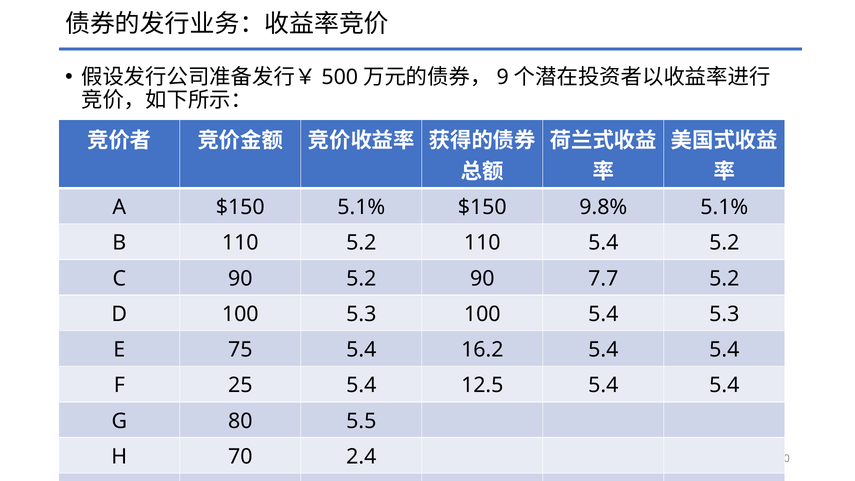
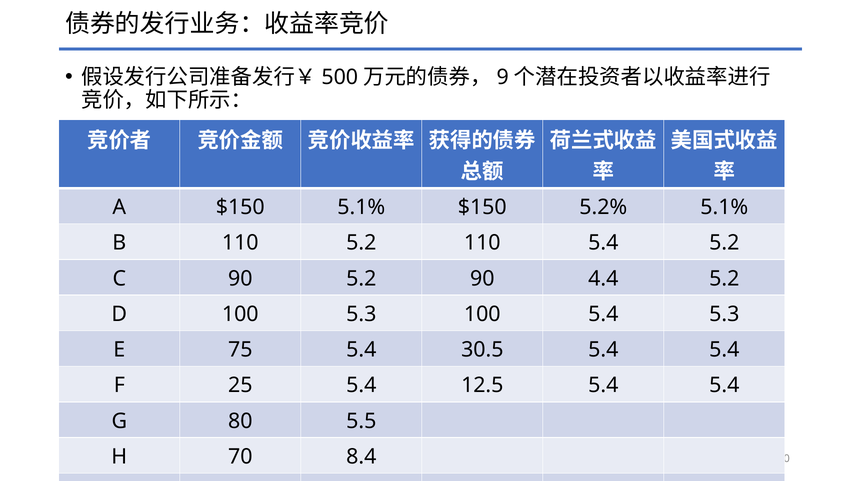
9.8%: 9.8% -> 5.2%
7.7: 7.7 -> 4.4
16.2: 16.2 -> 30.5
2.4: 2.4 -> 8.4
